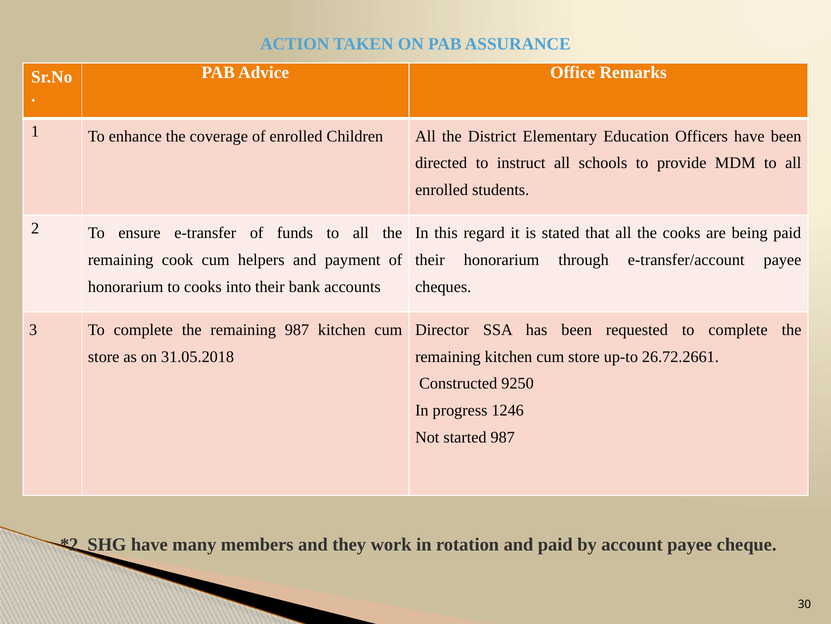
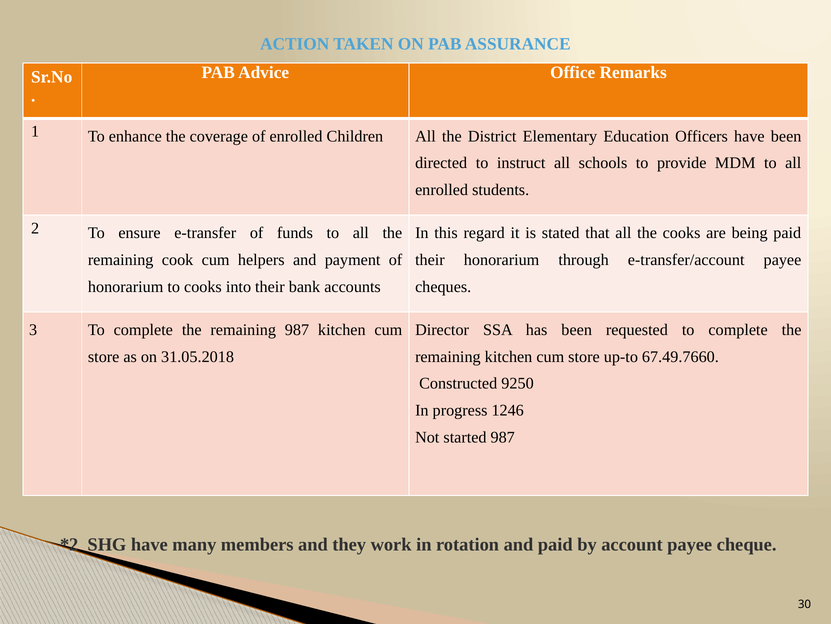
26.72.2661: 26.72.2661 -> 67.49.7660
